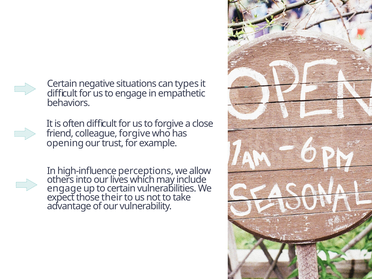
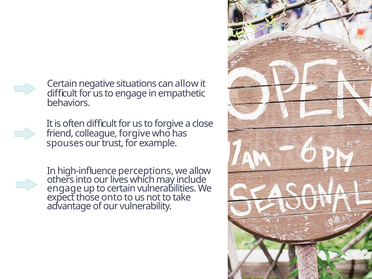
can types: types -> allow
opening: opening -> spouses
their: their -> onto
